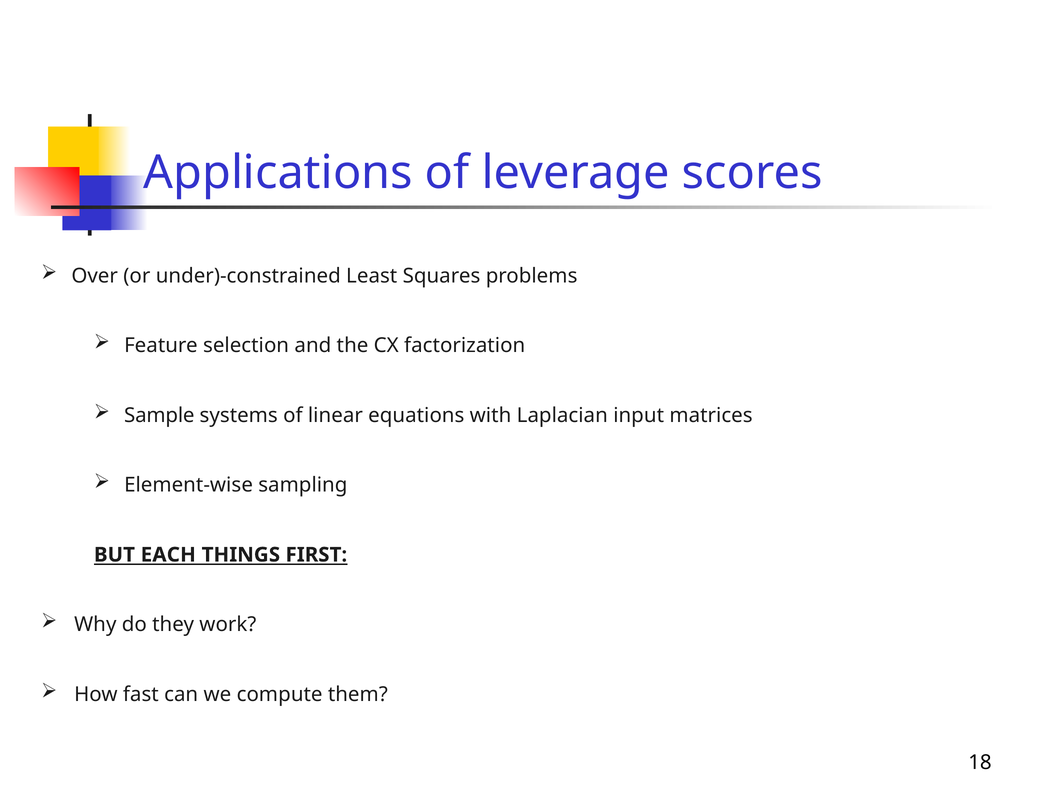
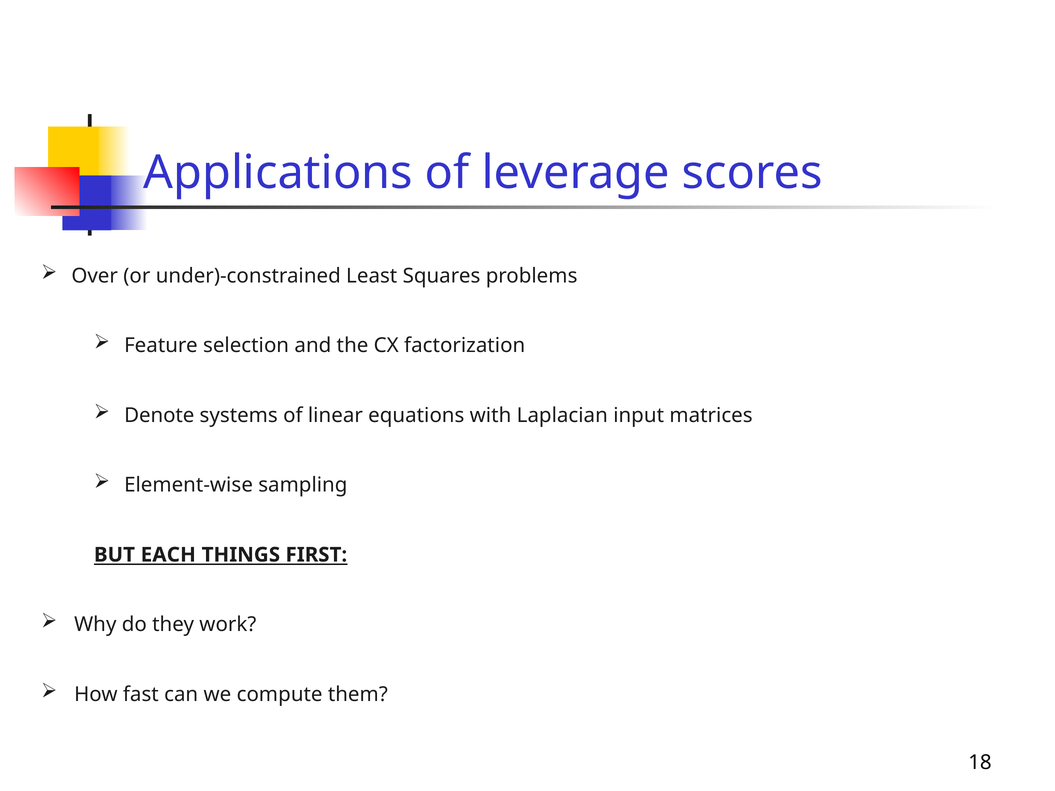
Sample: Sample -> Denote
